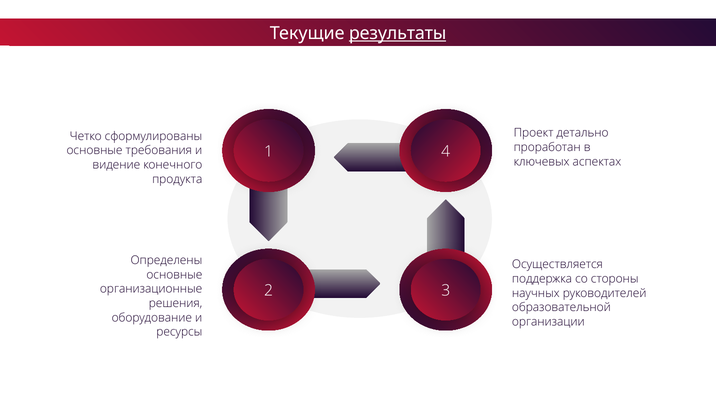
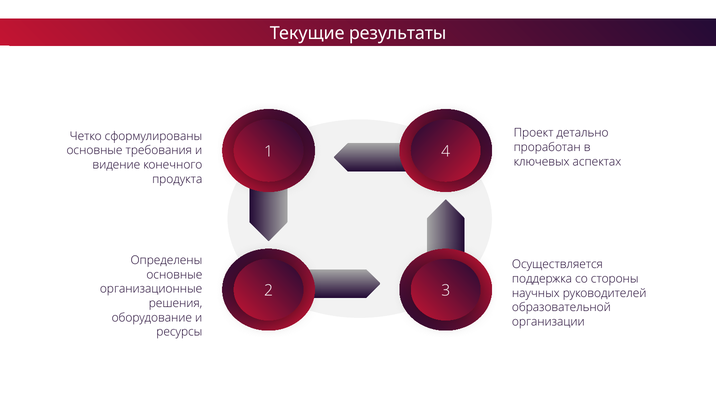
результаты underline: present -> none
